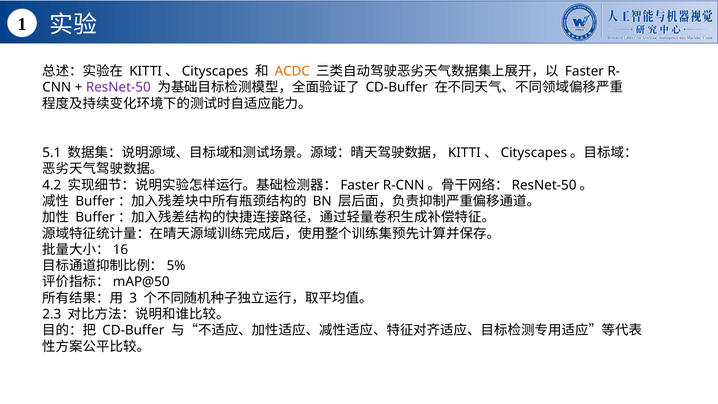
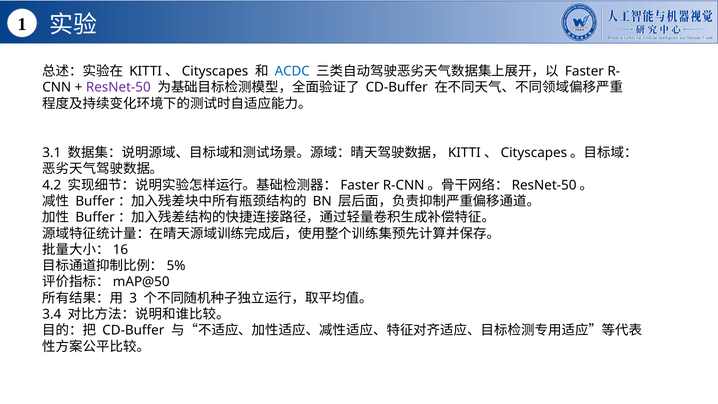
ACDC colour: orange -> blue
5.1: 5.1 -> 3.1
2.3: 2.3 -> 3.4
